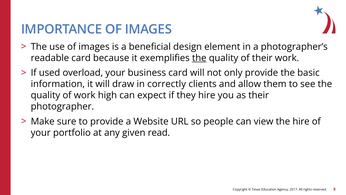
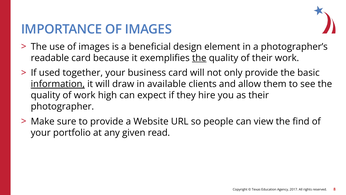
overload: overload -> together
information underline: none -> present
correctly: correctly -> available
the hire: hire -> find
